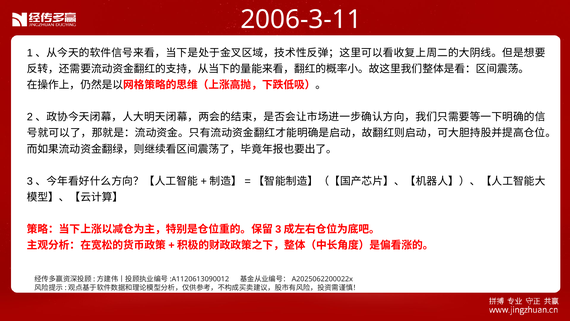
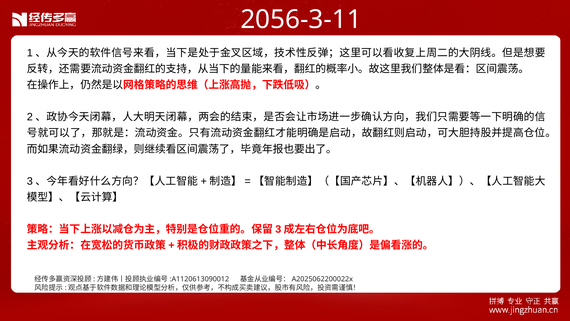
2006-3-11: 2006-3-11 -> 2056-3-11
